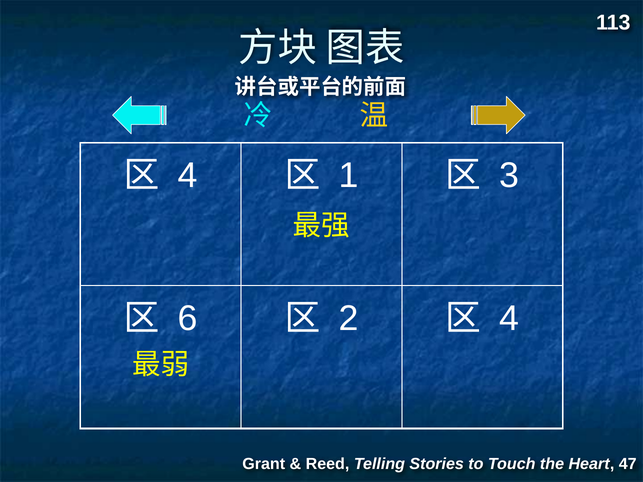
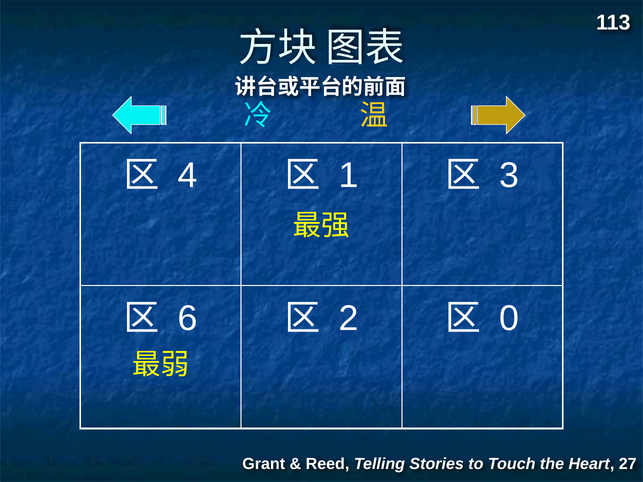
4 at (509, 319): 4 -> 0
47: 47 -> 27
